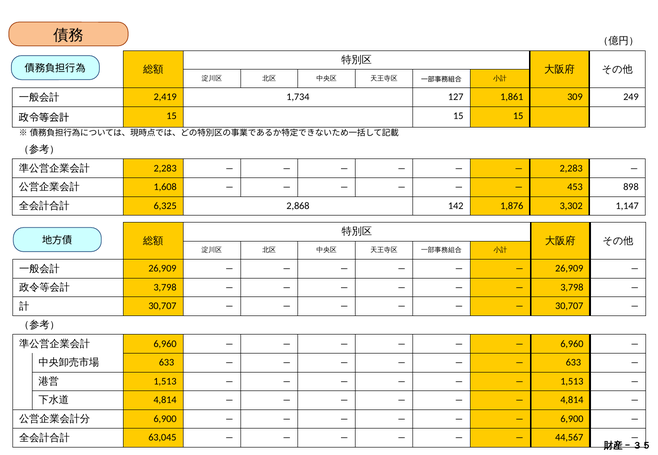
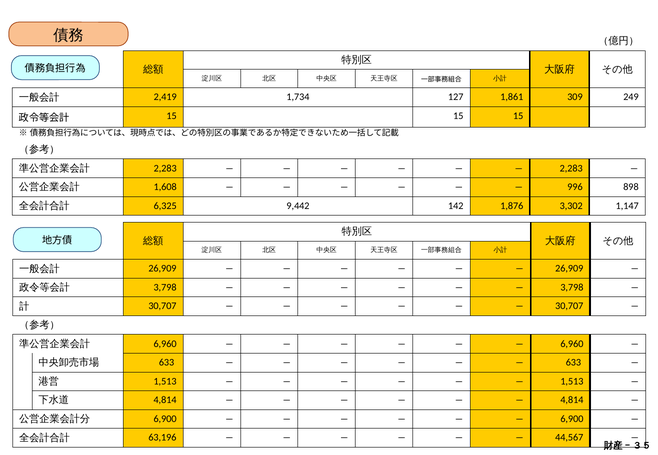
453: 453 -> 996
2,868: 2,868 -> 9,442
63,045: 63,045 -> 63,196
